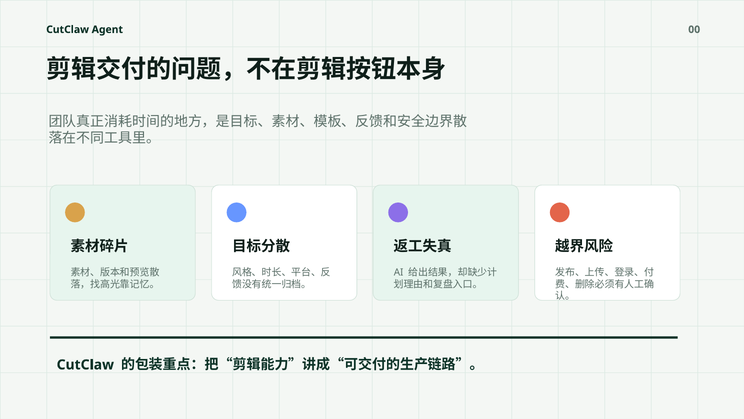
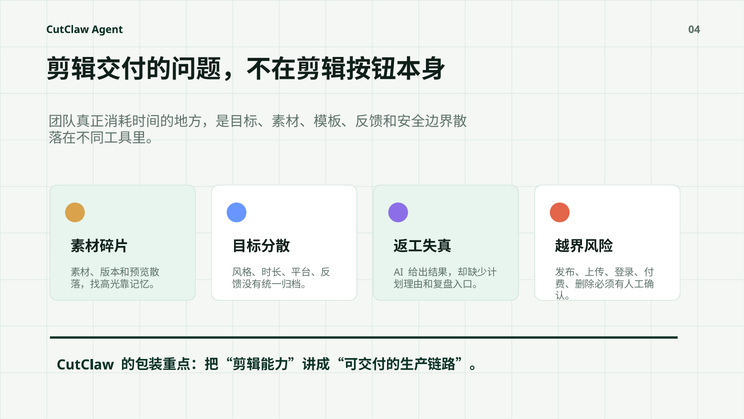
00: 00 -> 04
